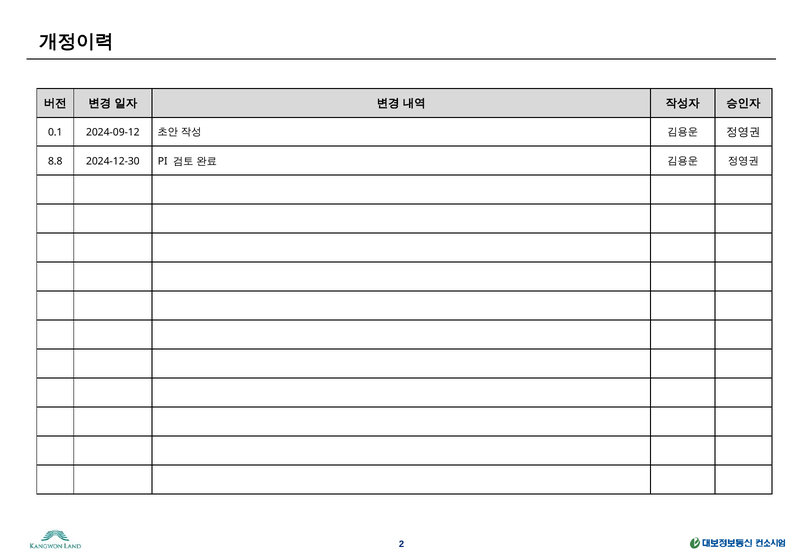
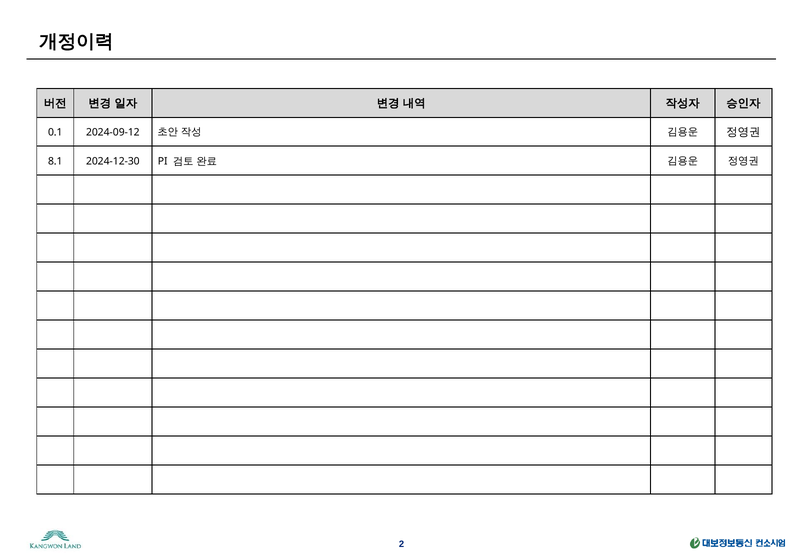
8.8: 8.8 -> 8.1
